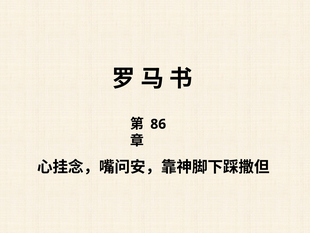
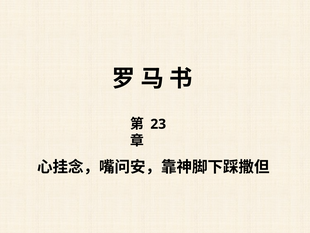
86: 86 -> 23
